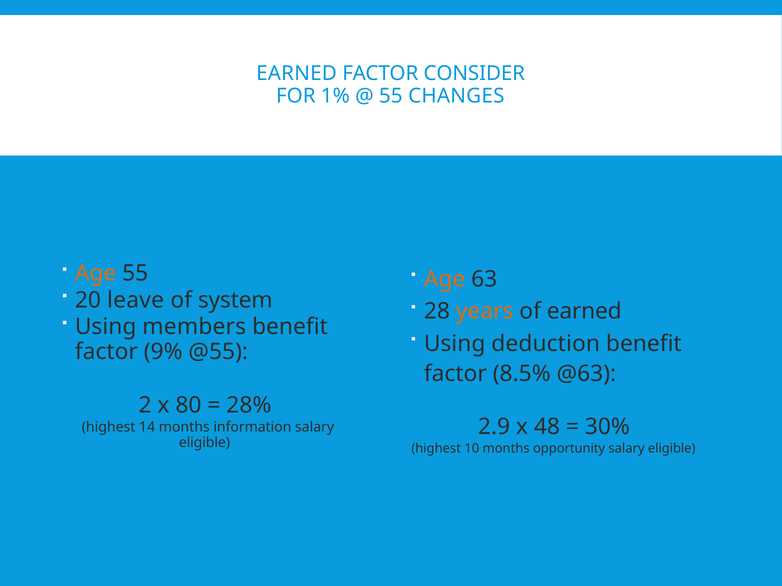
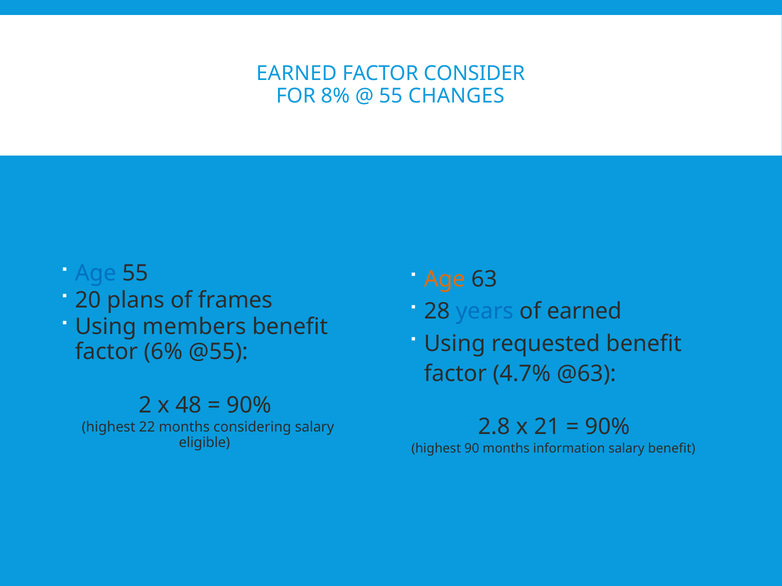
1%: 1% -> 8%
Age at (96, 274) colour: orange -> blue
leave: leave -> plans
system: system -> frames
years colour: orange -> blue
deduction: deduction -> requested
9%: 9% -> 6%
8.5%: 8.5% -> 4.7%
80: 80 -> 48
28% at (249, 405): 28% -> 90%
2.9: 2.9 -> 2.8
48: 48 -> 21
30% at (607, 427): 30% -> 90%
14: 14 -> 22
information: information -> considering
10: 10 -> 90
opportunity: opportunity -> information
eligible at (672, 449): eligible -> benefit
